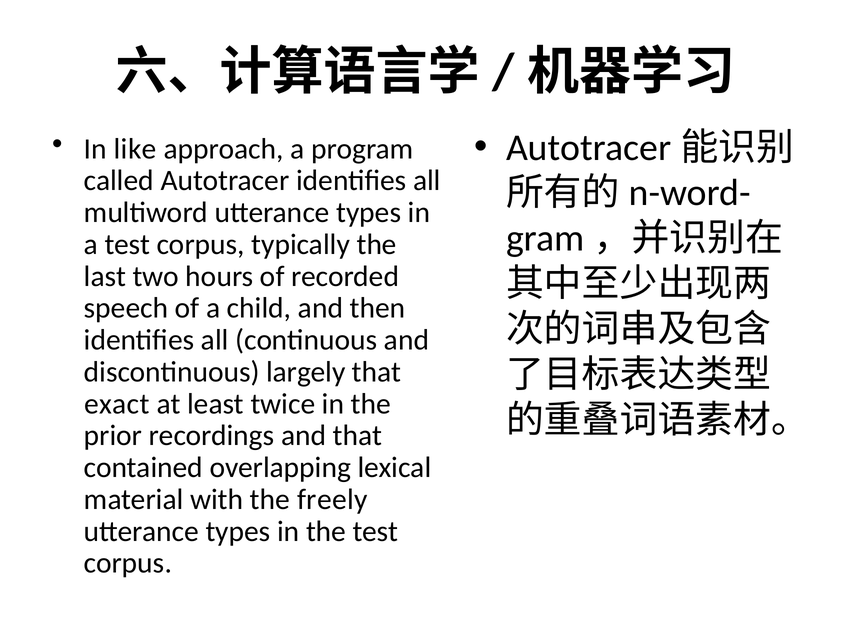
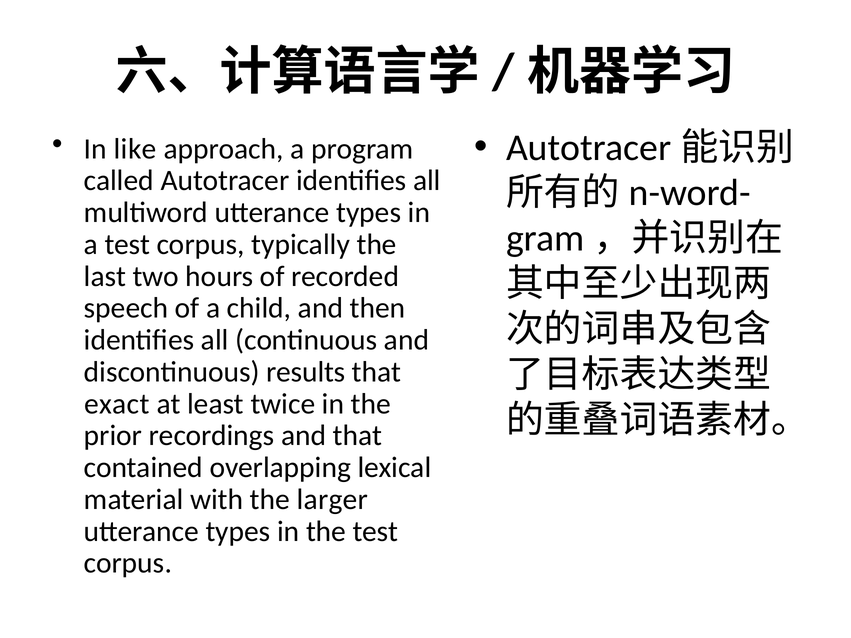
largely: largely -> results
freely: freely -> larger
